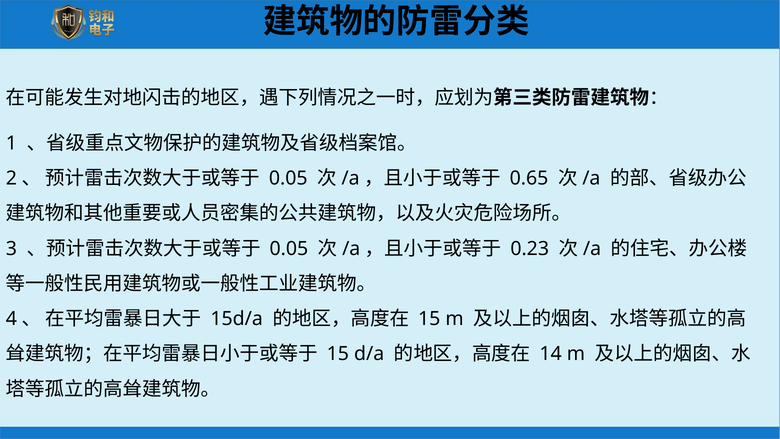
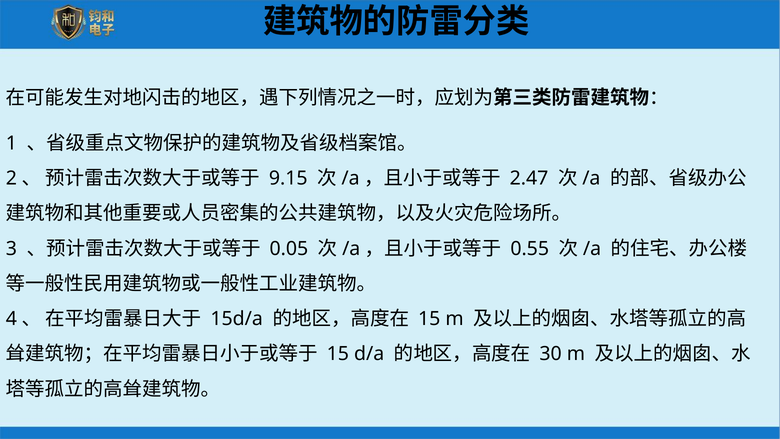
0.05 at (288, 178): 0.05 -> 9.15
0.65: 0.65 -> 2.47
0.23: 0.23 -> 0.55
14: 14 -> 30
